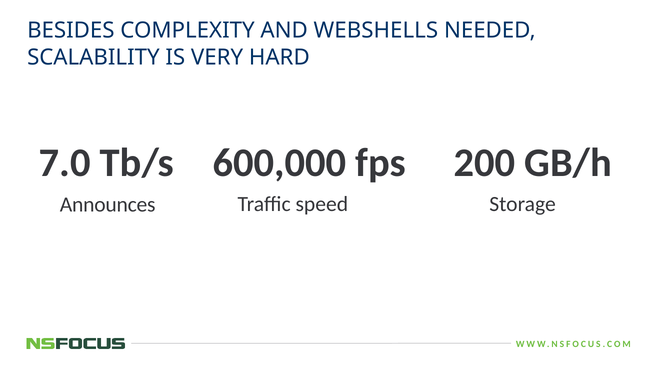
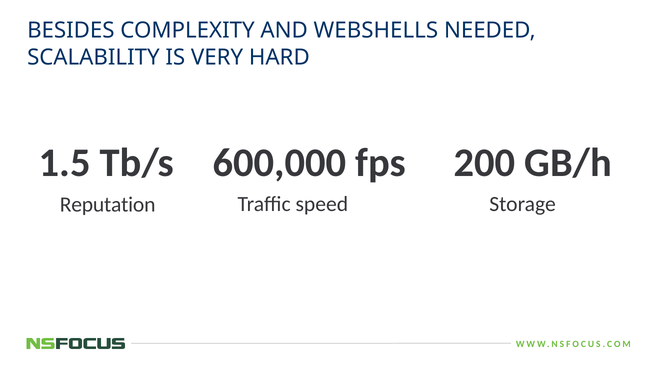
7.0: 7.0 -> 1.5
Announces: Announces -> Reputation
